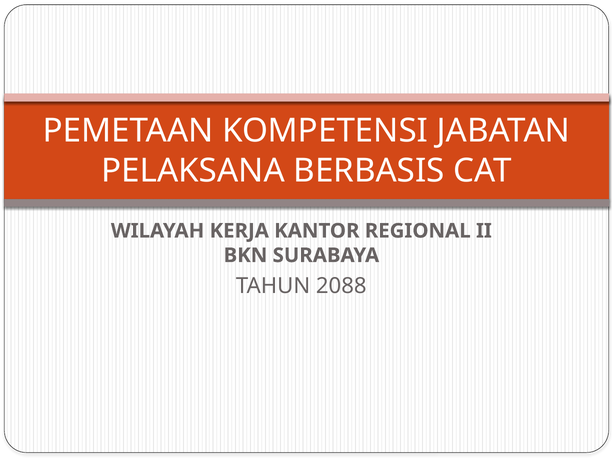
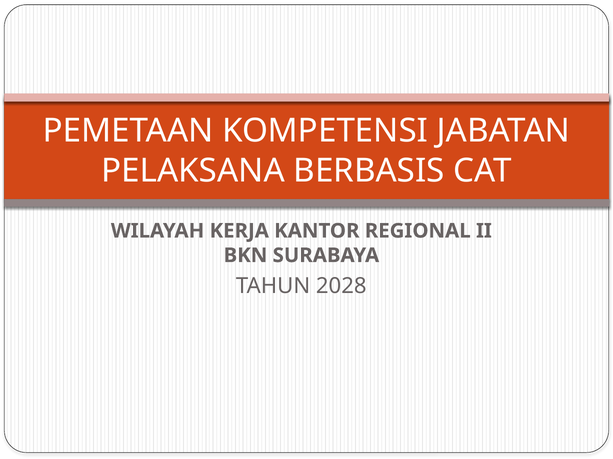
2088: 2088 -> 2028
